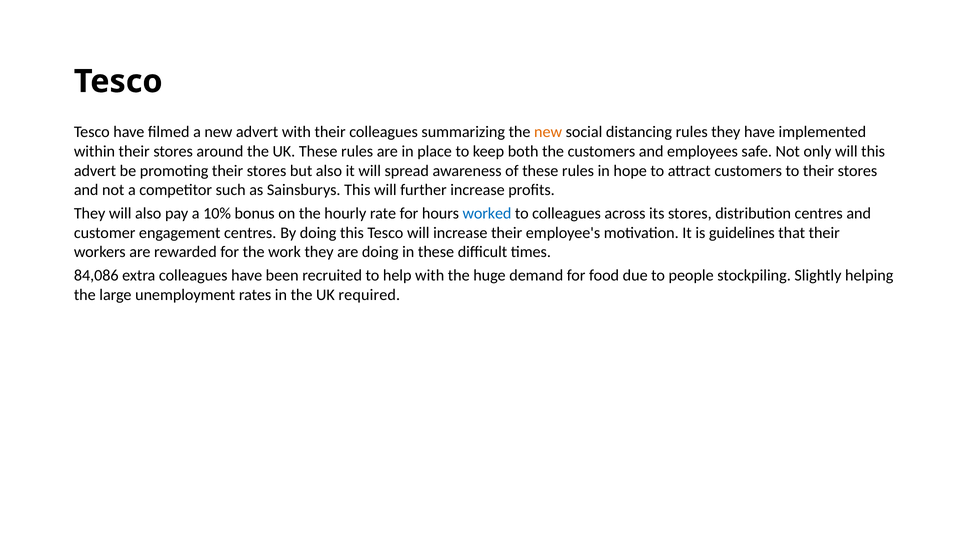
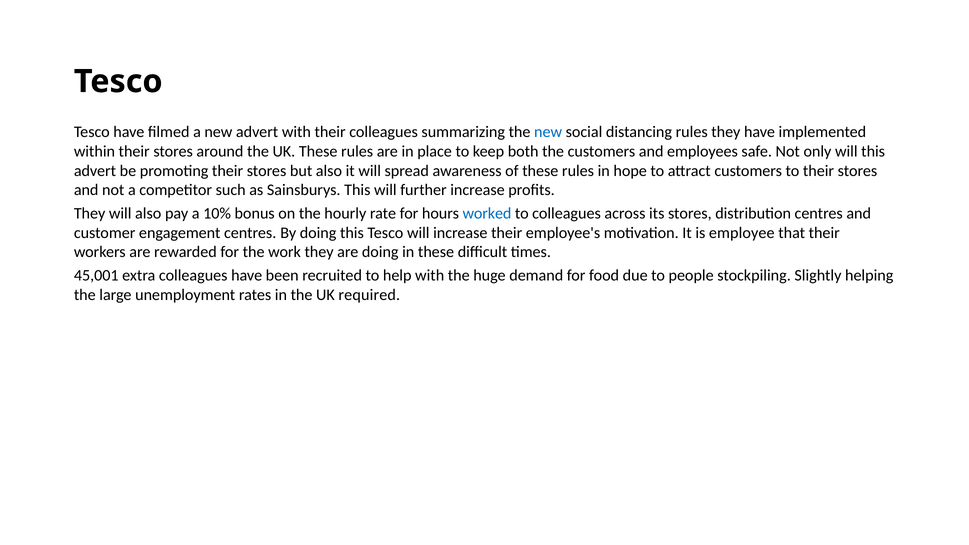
new at (548, 132) colour: orange -> blue
guidelines: guidelines -> employee
84,086: 84,086 -> 45,001
